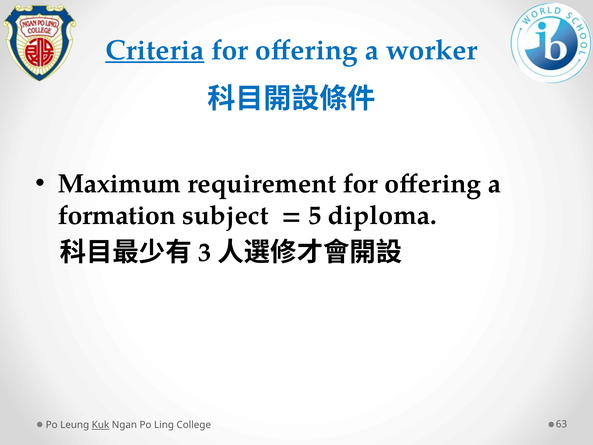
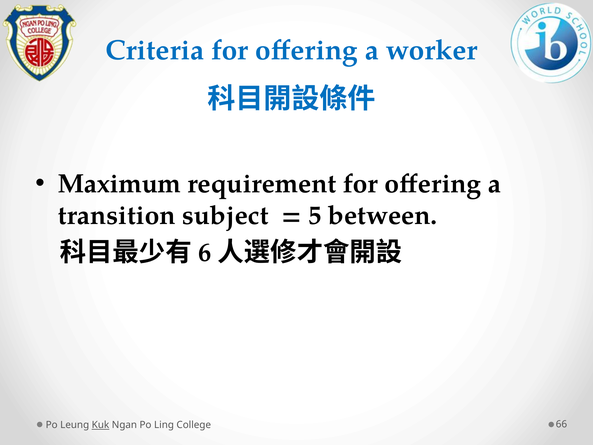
Criteria underline: present -> none
formation: formation -> transition
diploma: diploma -> between
3: 3 -> 6
63: 63 -> 66
